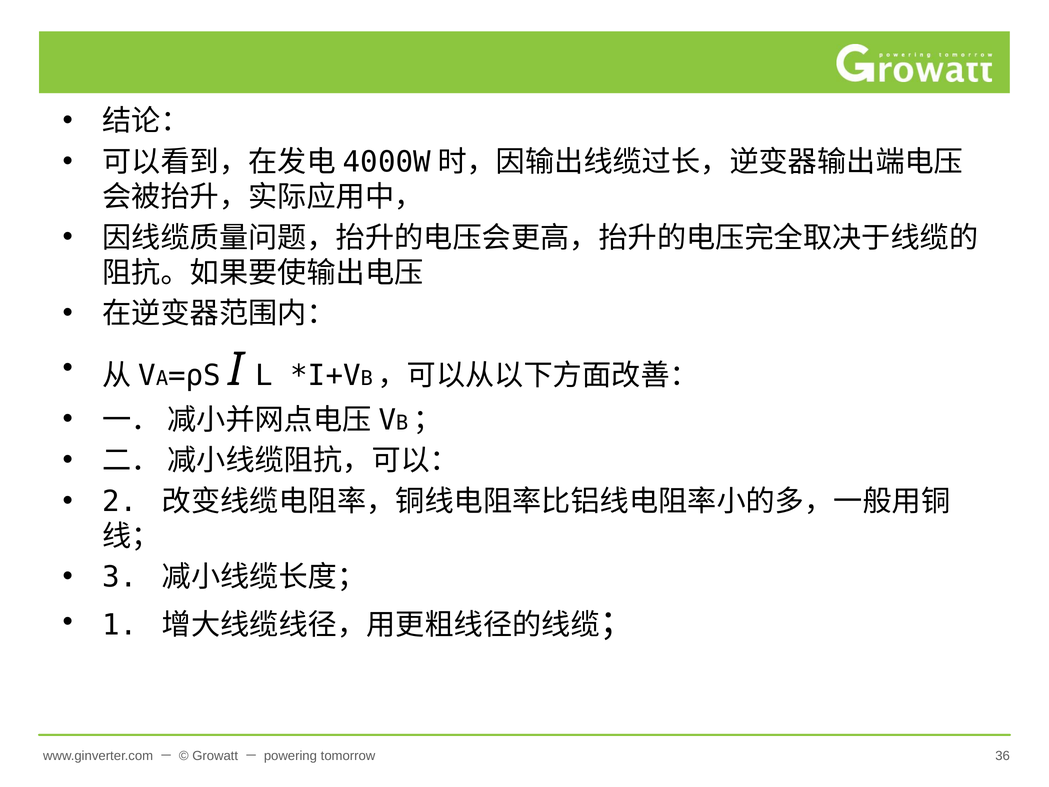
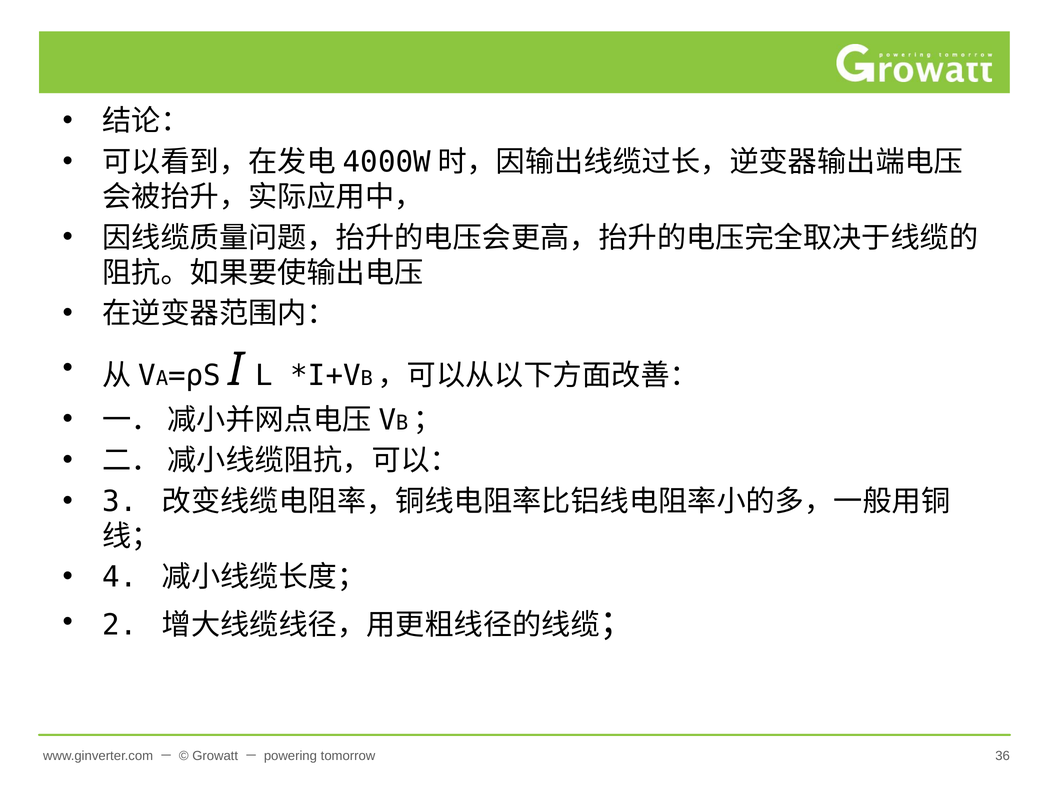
2: 2 -> 3
3: 3 -> 4
1: 1 -> 2
